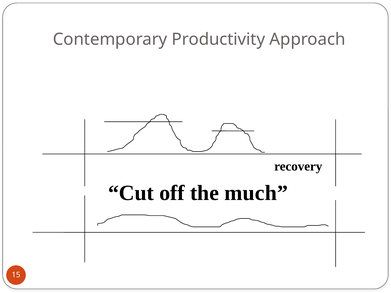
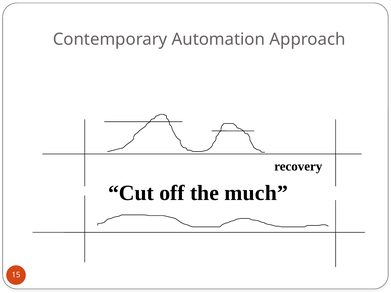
Productivity: Productivity -> Automation
